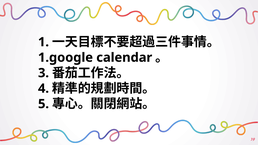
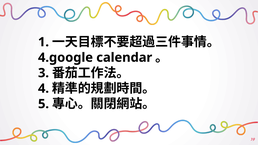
1.google: 1.google -> 4.google
